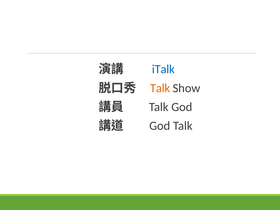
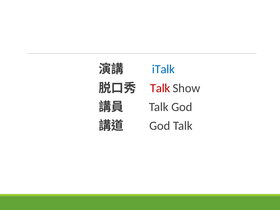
Talk at (160, 88) colour: orange -> red
